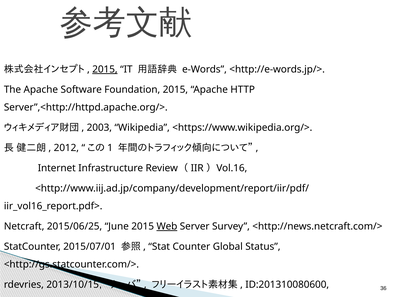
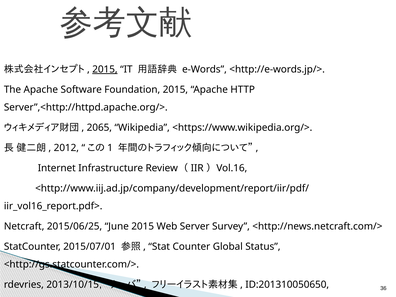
2003: 2003 -> 2065
Web underline: present -> none
ID:201310080600: ID:201310080600 -> ID:201310050650
